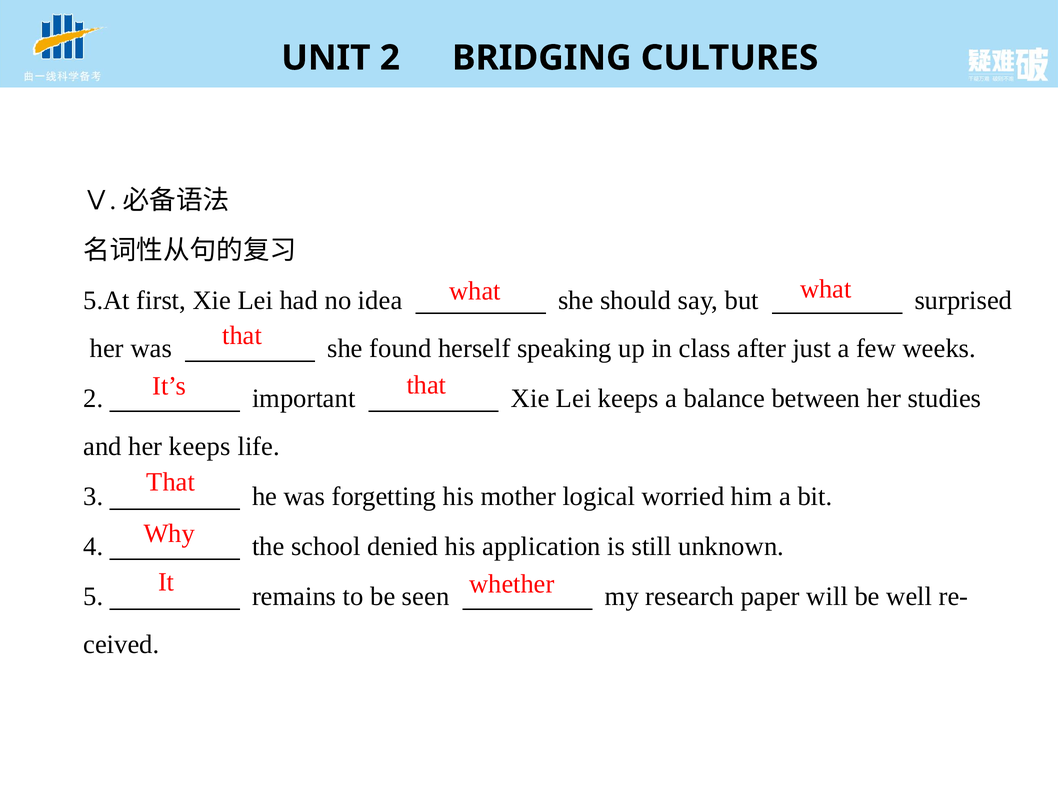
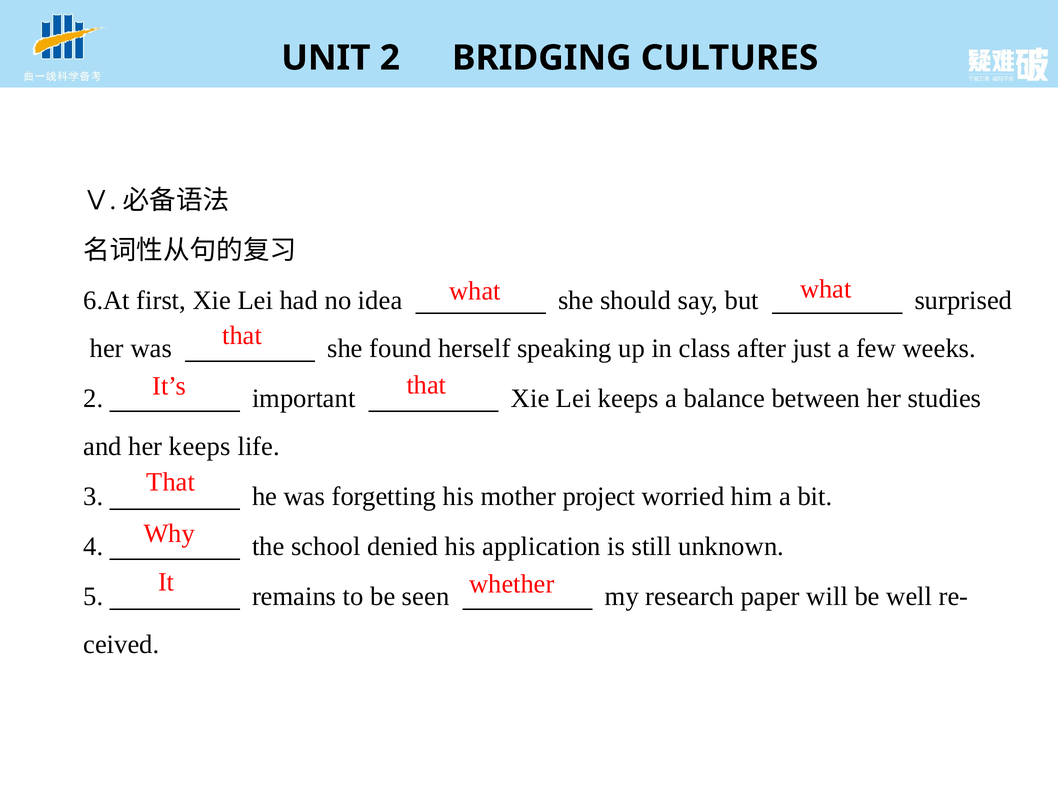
5.At: 5.At -> 6.At
logical: logical -> project
